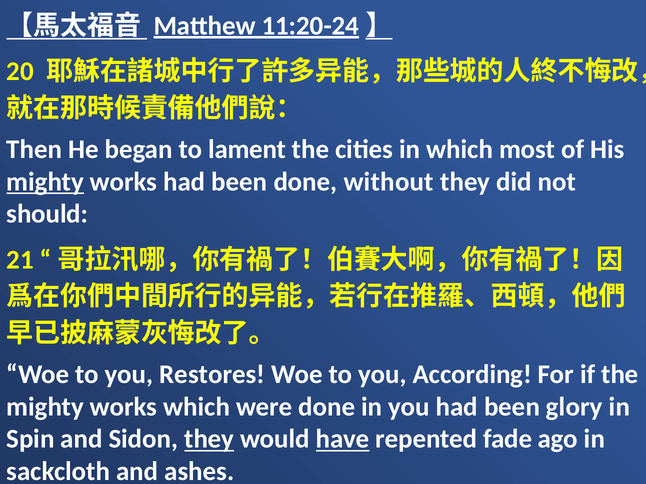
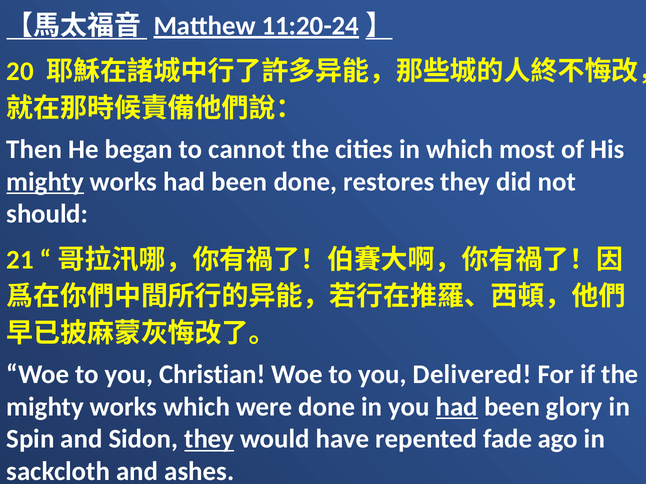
lament: lament -> cannot
without: without -> restores
Restores: Restores -> Christian
According: According -> Delivered
had at (457, 407) underline: none -> present
have underline: present -> none
